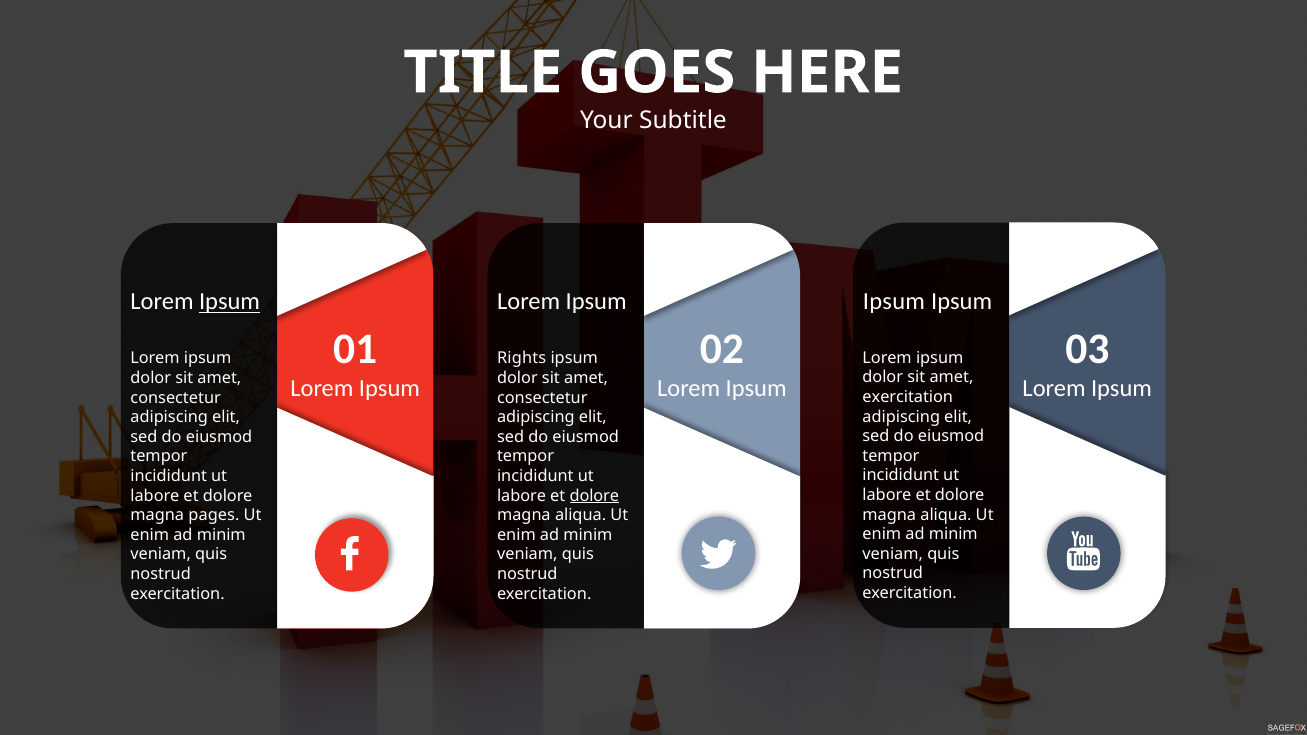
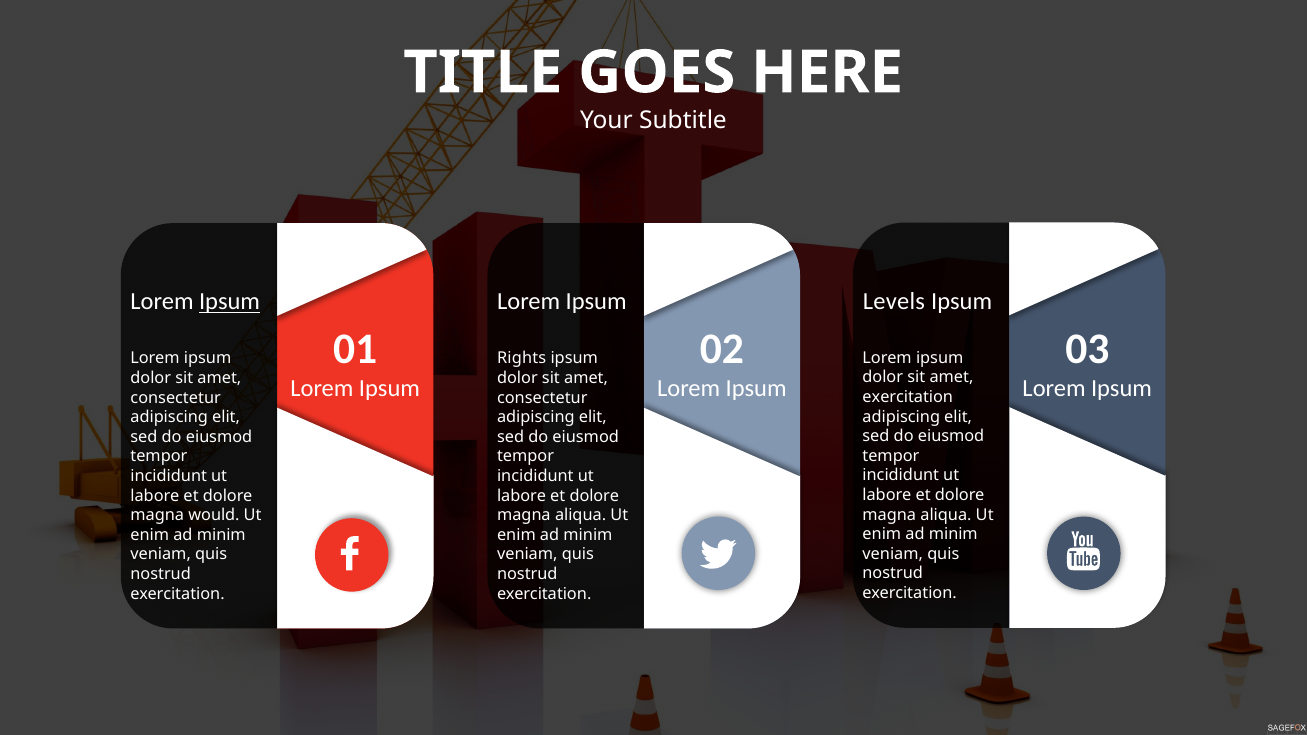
Ipsum at (894, 301): Ipsum -> Levels
dolore at (594, 496) underline: present -> none
pages: pages -> would
